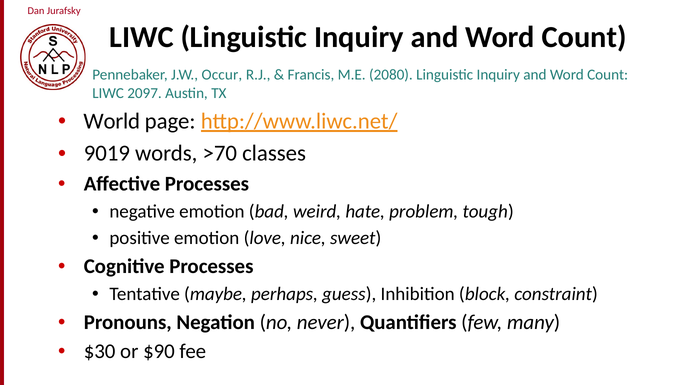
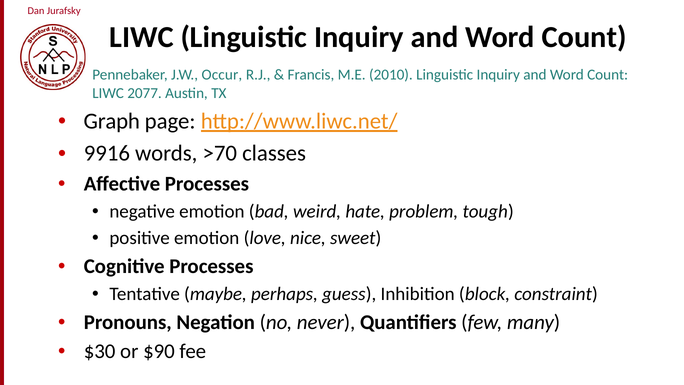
2080: 2080 -> 2010
2097: 2097 -> 2077
World: World -> Graph
9019: 9019 -> 9916
